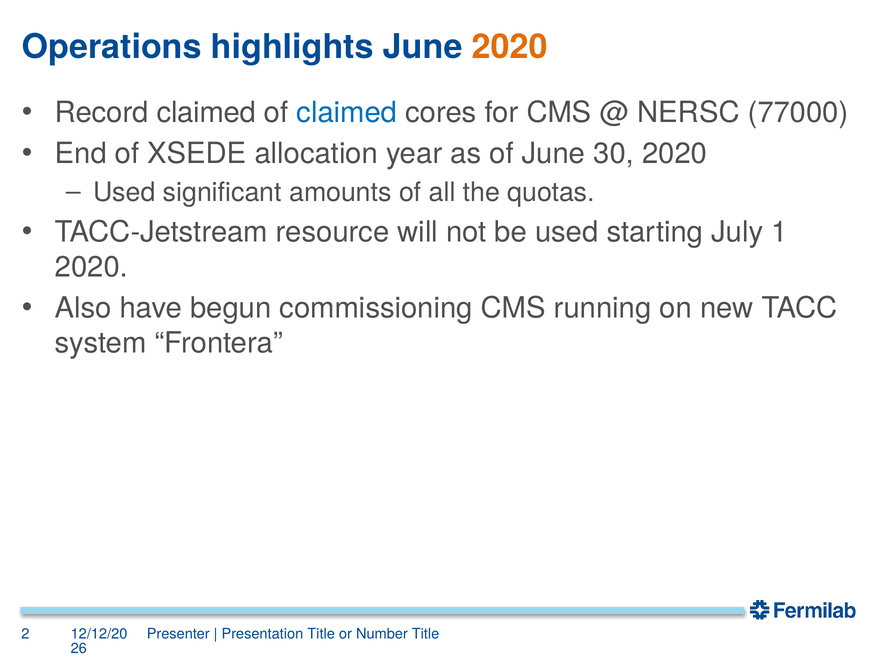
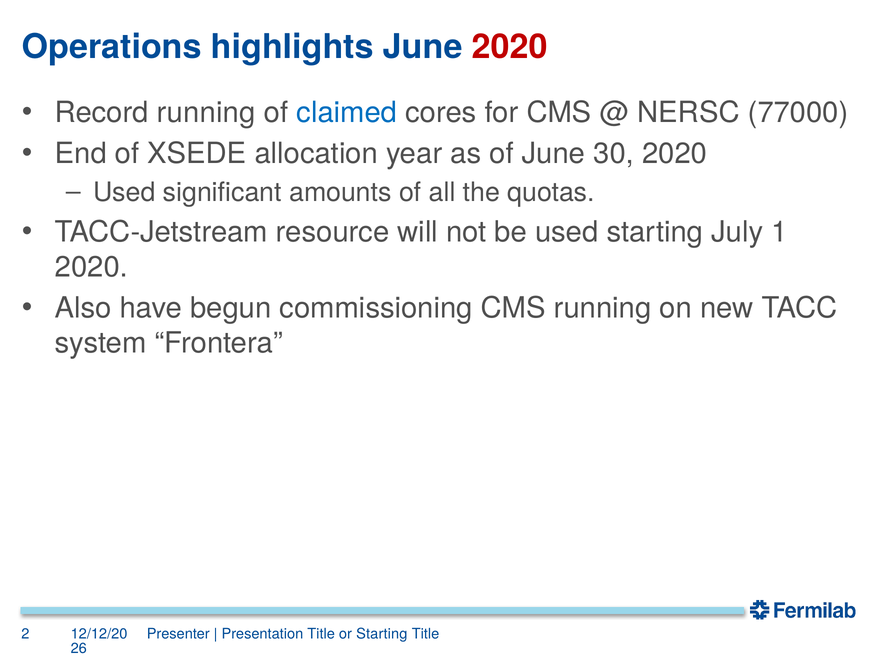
2020 at (510, 47) colour: orange -> red
Record claimed: claimed -> running
or Number: Number -> Starting
